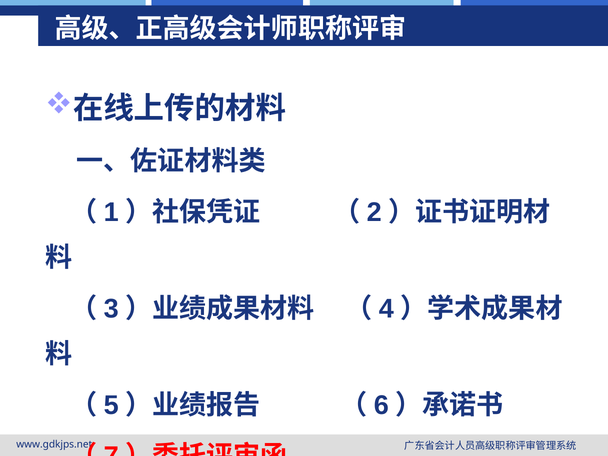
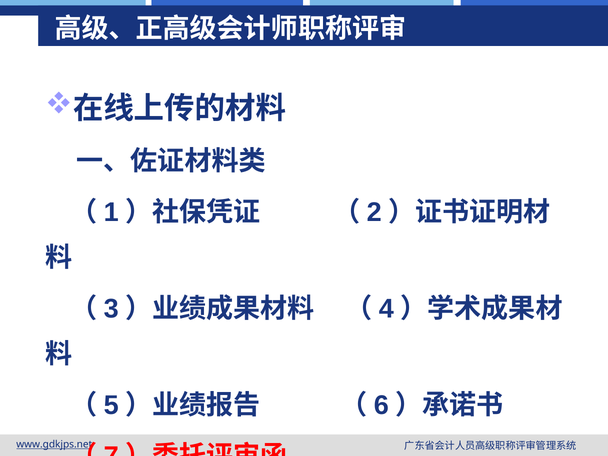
www.gdkjps.net underline: none -> present
